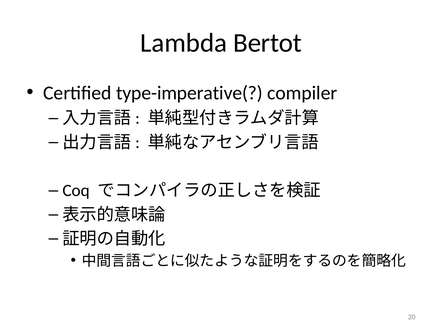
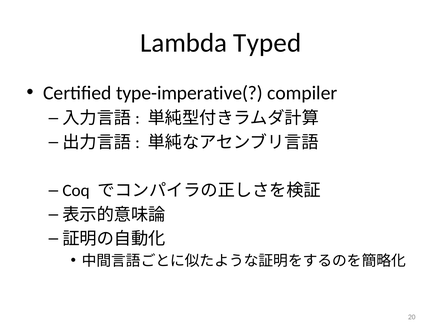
Bertot: Bertot -> Typed
